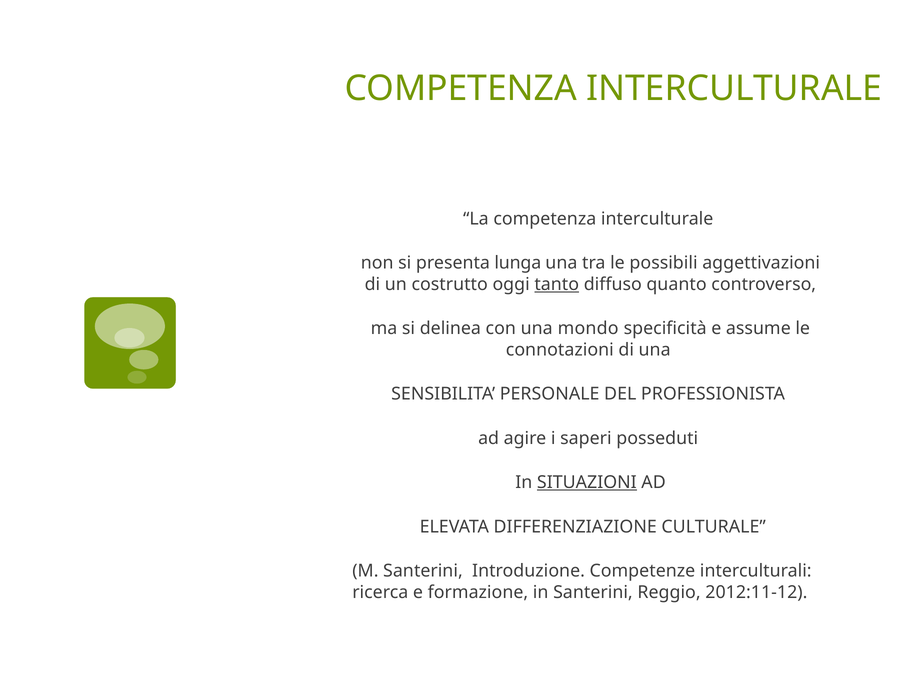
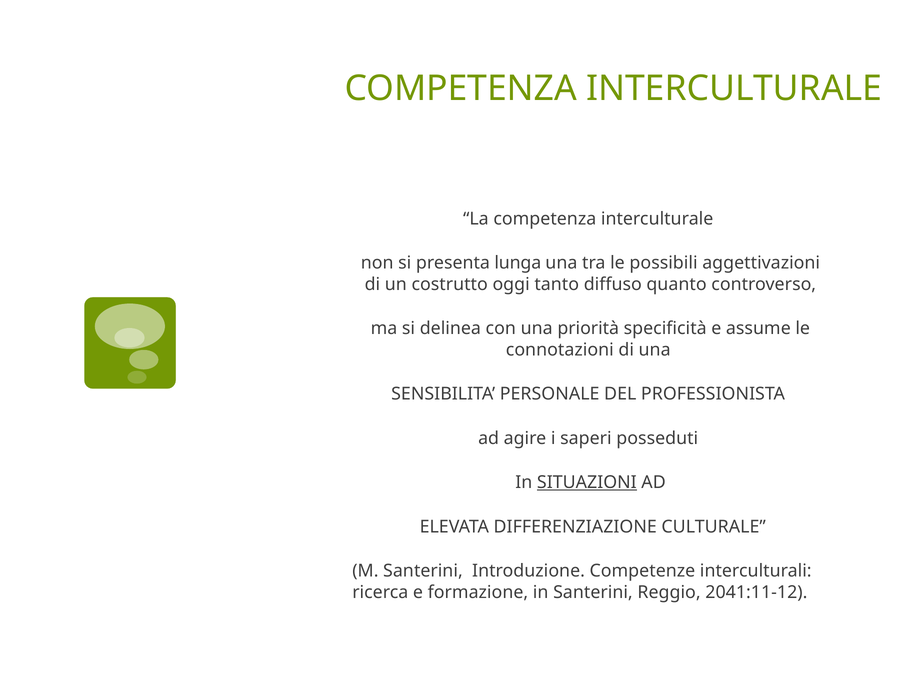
tanto underline: present -> none
mondo: mondo -> priorità
2012:11-12: 2012:11-12 -> 2041:11-12
